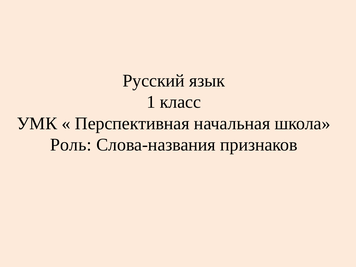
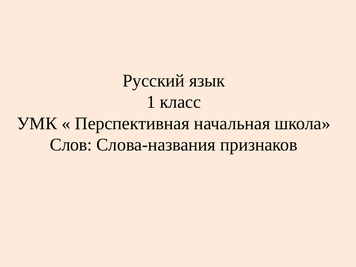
Роль: Роль -> Слов
